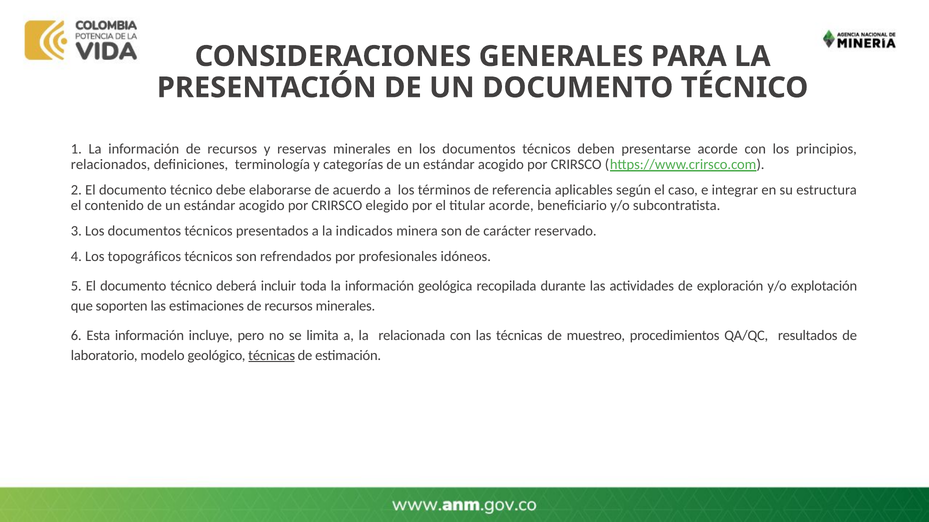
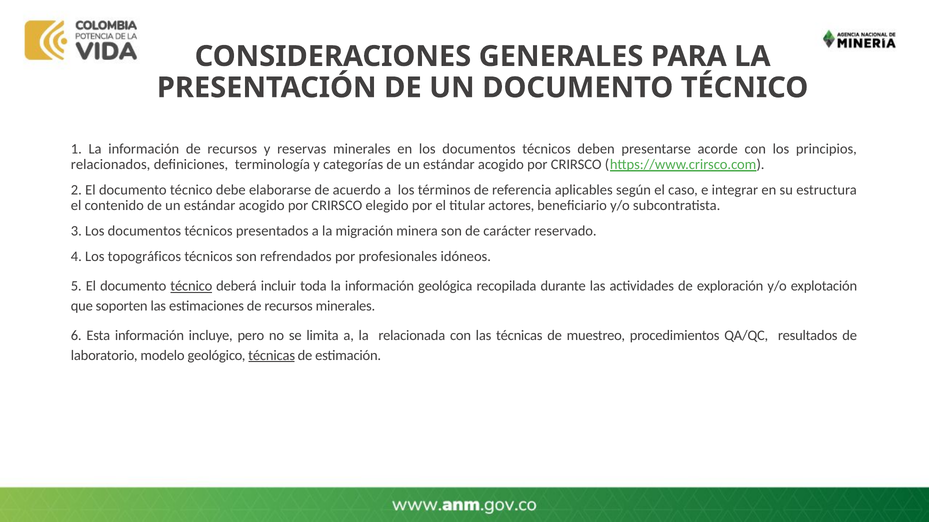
titular acorde: acorde -> actores
indicados: indicados -> migración
técnico at (191, 286) underline: none -> present
